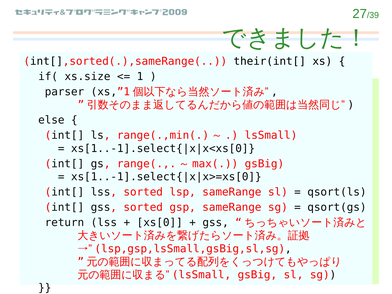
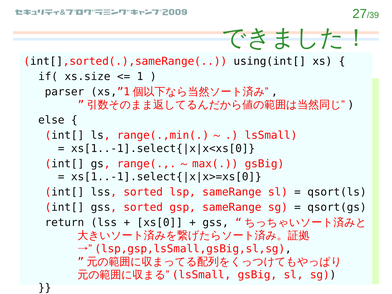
their(int[: their(int[ -> using(int[
